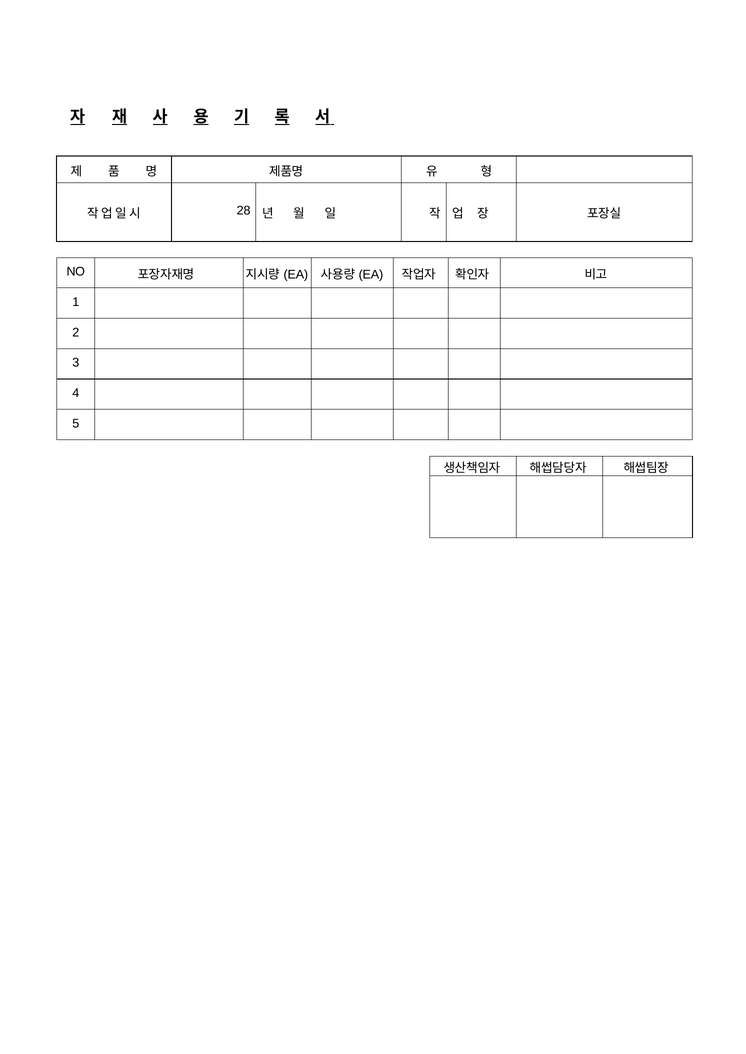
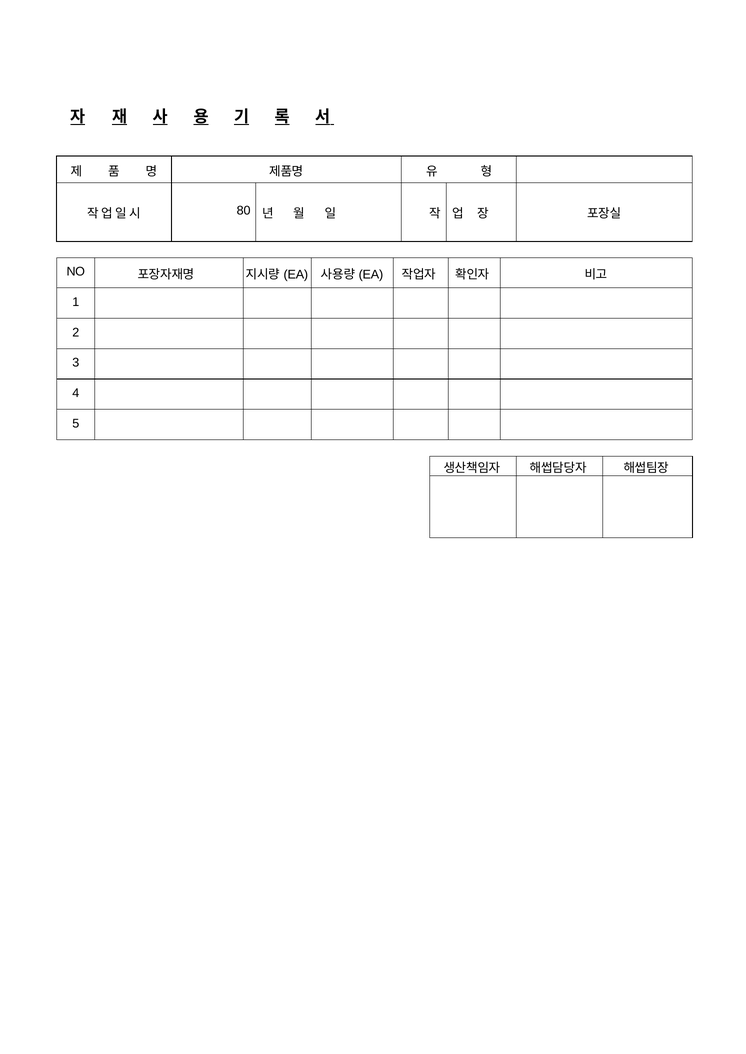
28: 28 -> 80
